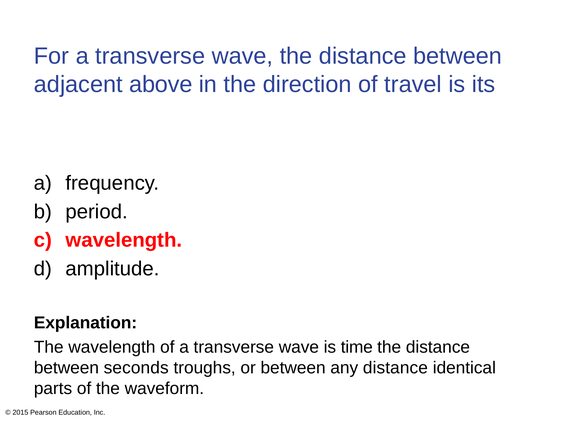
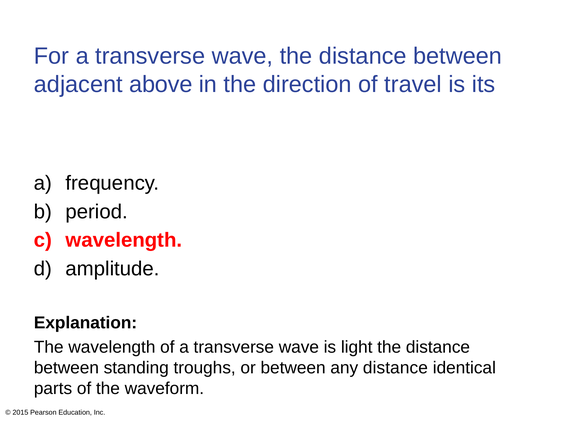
time: time -> light
seconds: seconds -> standing
